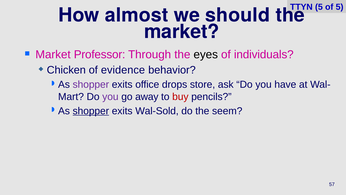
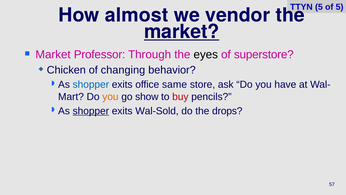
should: should -> vendor
market at (182, 32) underline: none -> present
individuals: individuals -> superstore
evidence: evidence -> changing
shopper at (91, 84) colour: purple -> blue
drops: drops -> same
you at (110, 97) colour: purple -> orange
away: away -> show
seem: seem -> drops
